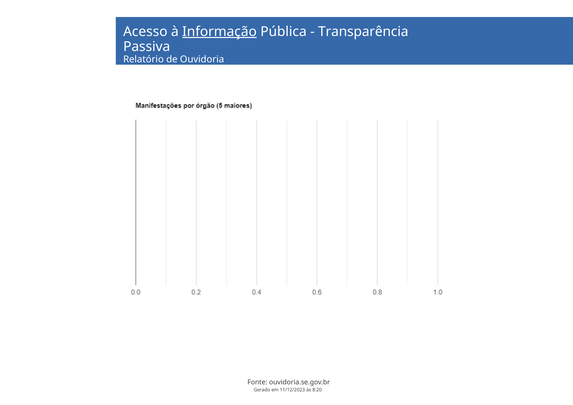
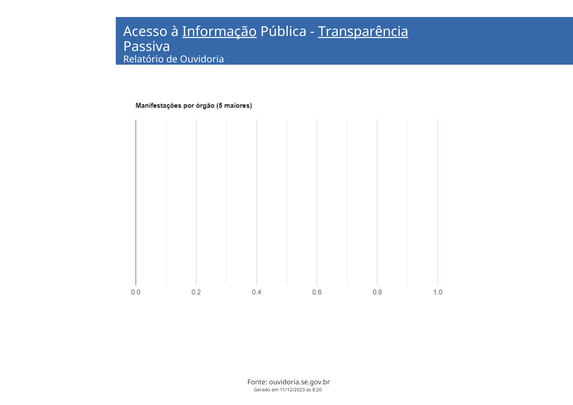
Transparência underline: none -> present
